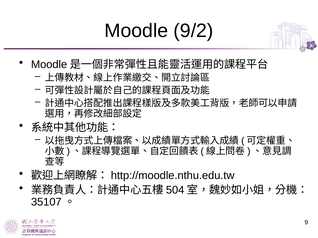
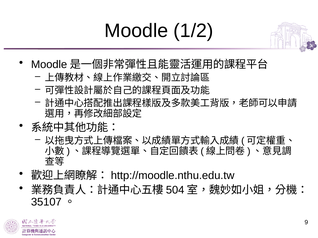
9/2: 9/2 -> 1/2
